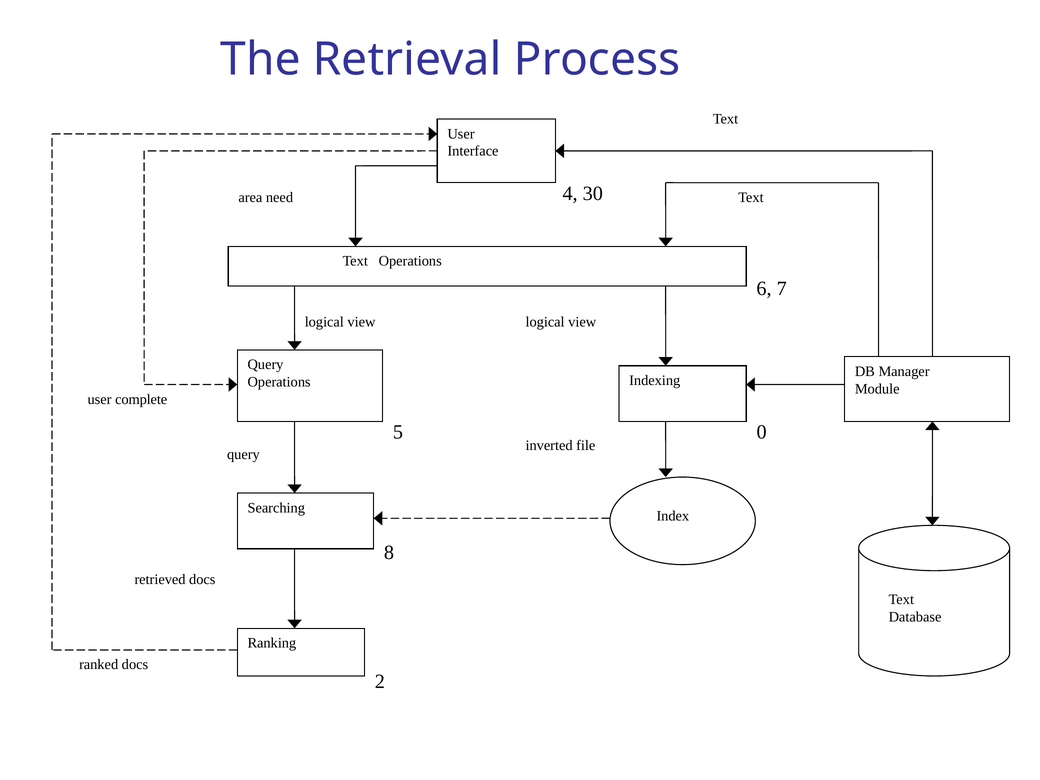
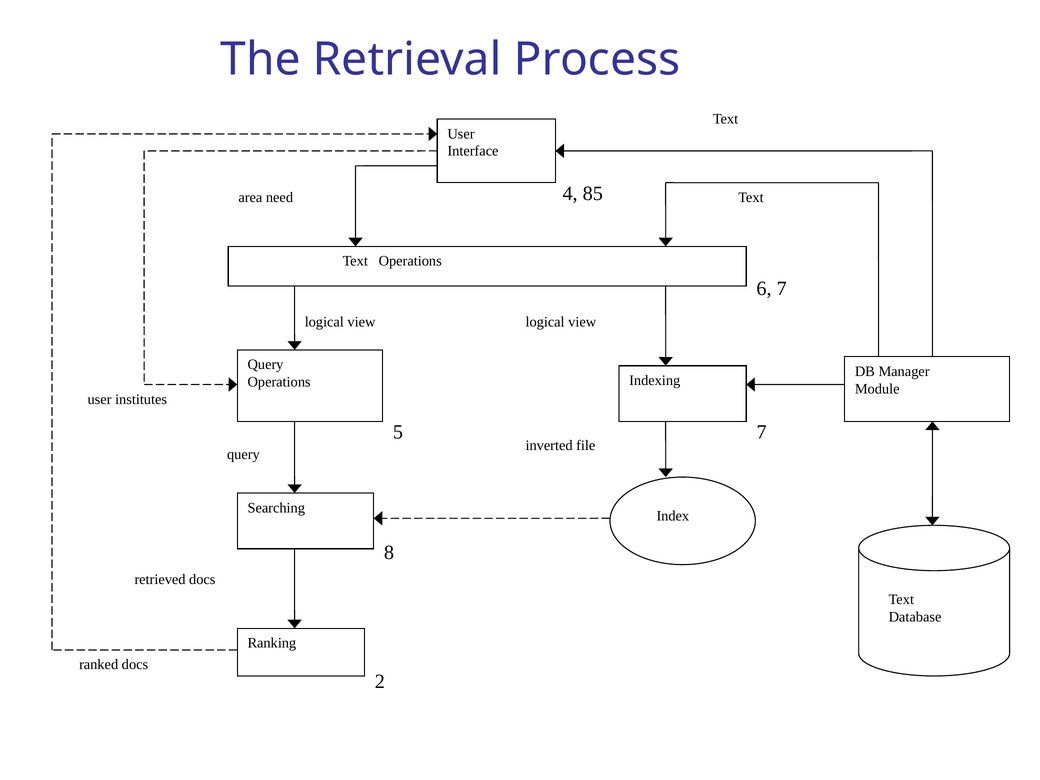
30: 30 -> 85
complete: complete -> institutes
5 0: 0 -> 7
